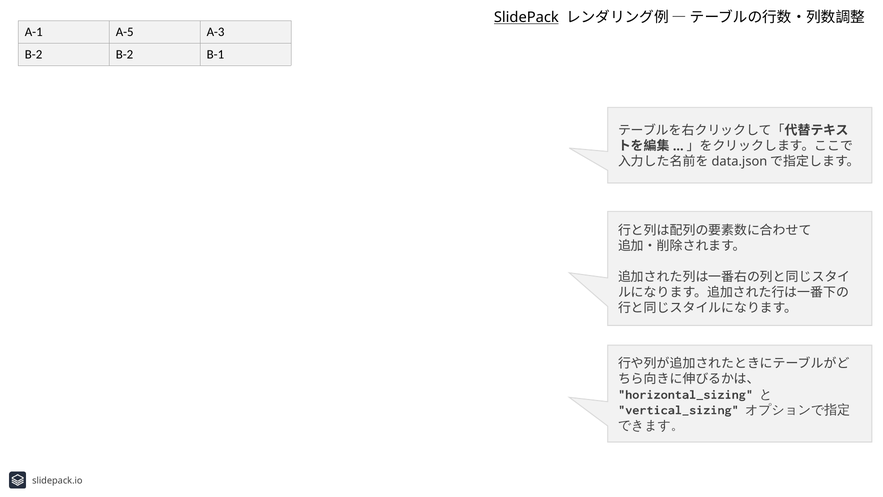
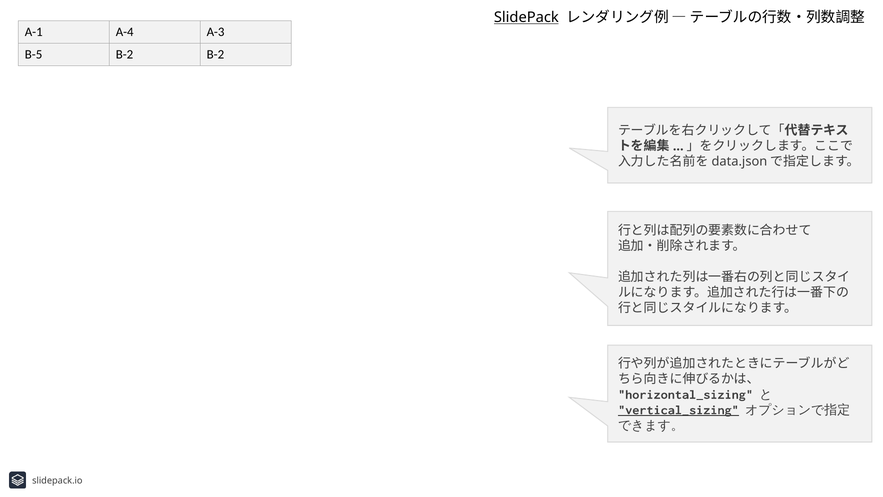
A-5: A-5 -> A-4
B-2 at (34, 54): B-2 -> B-5
B-2 B-1: B-1 -> B-2
vertical_sizing underline: none -> present
